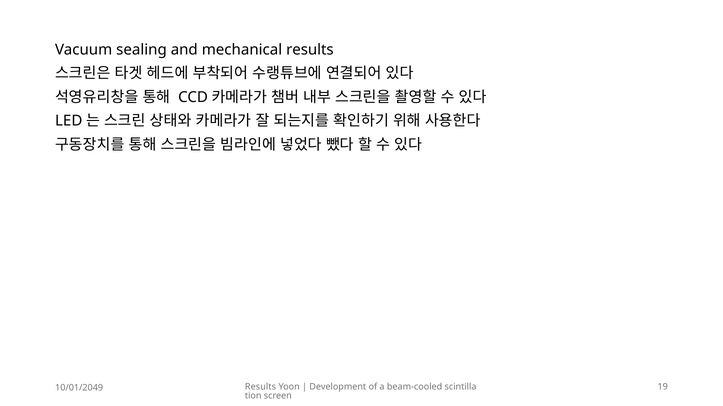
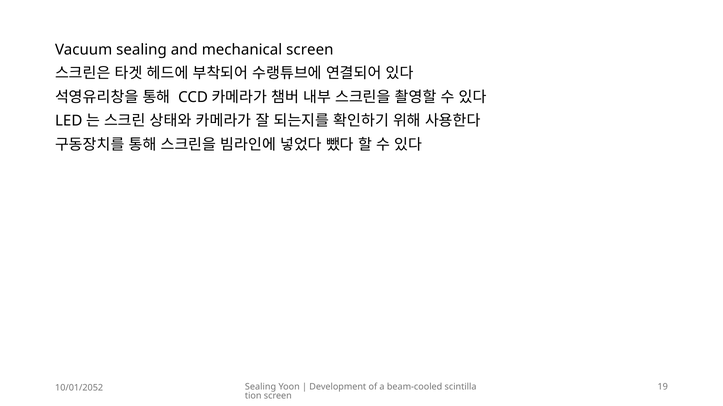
mechanical results: results -> screen
Results at (261, 388): Results -> Sealing
10/01/2049: 10/01/2049 -> 10/01/2052
